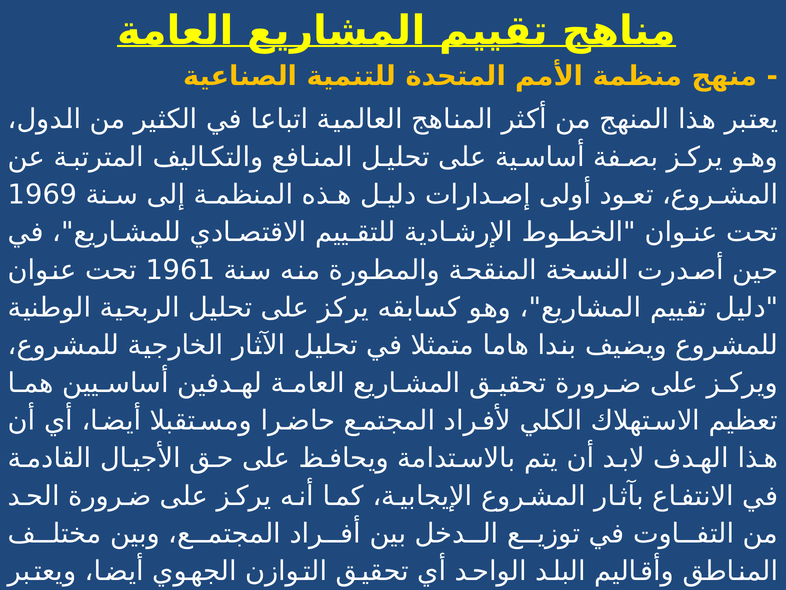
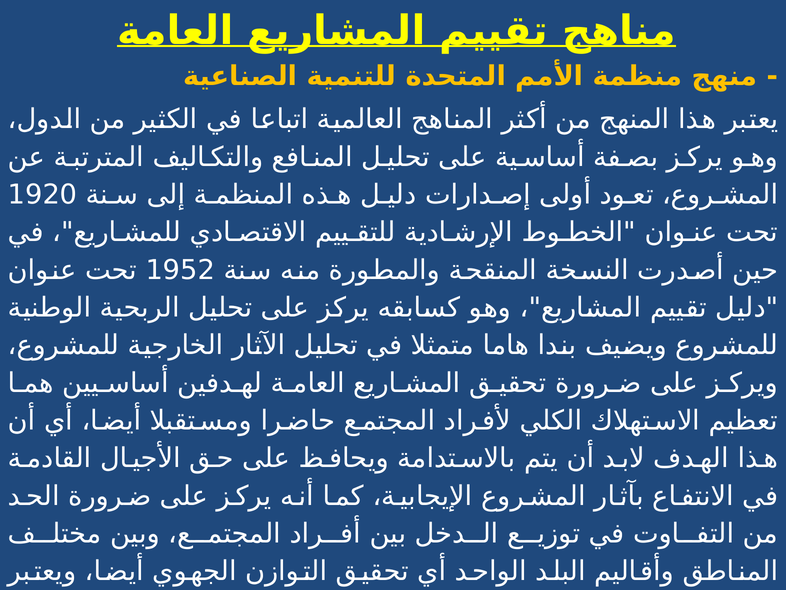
1969: 1969 -> 1920
1961: 1961 -> 1952
